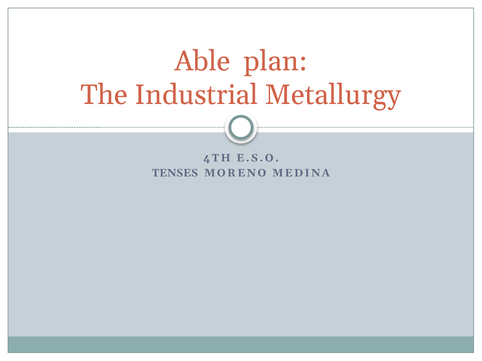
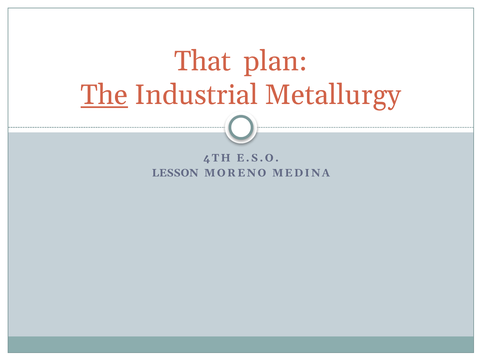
Able: Able -> That
The underline: none -> present
TENSES: TENSES -> LESSON
